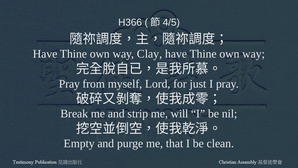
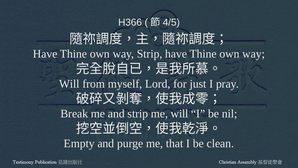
way Clay: Clay -> Strip
Pray at (69, 84): Pray -> Will
